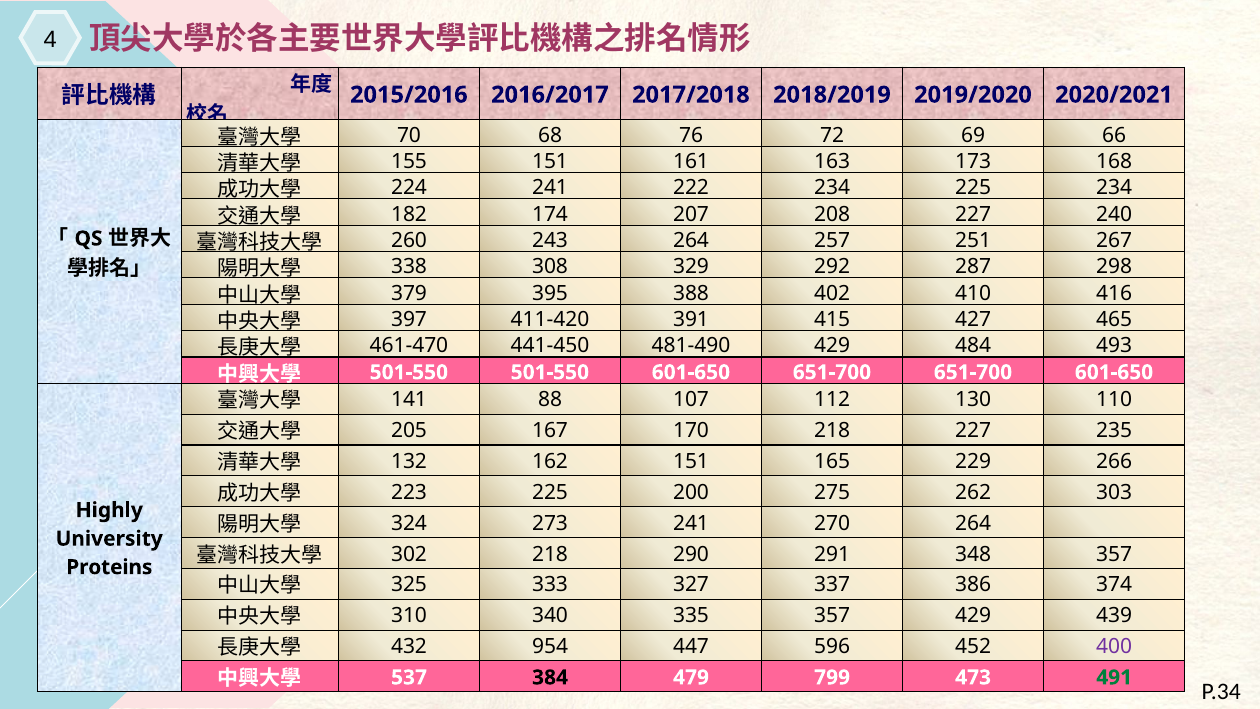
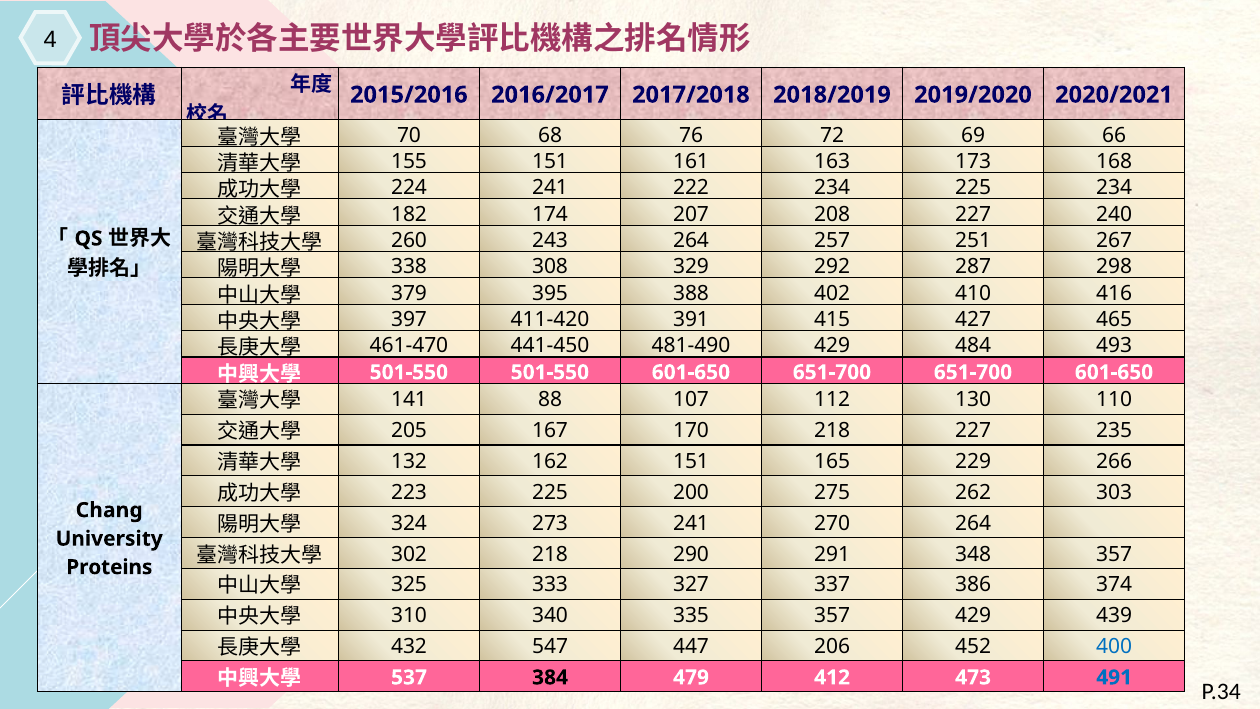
Highly: Highly -> Chang
954: 954 -> 547
596: 596 -> 206
400 colour: purple -> blue
799: 799 -> 412
491 colour: green -> blue
